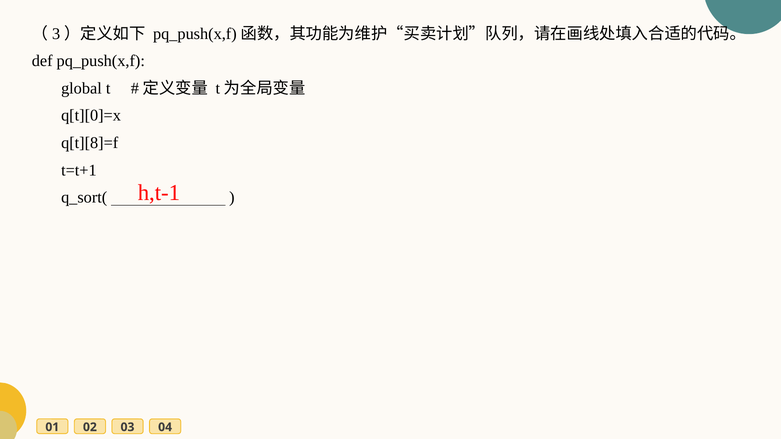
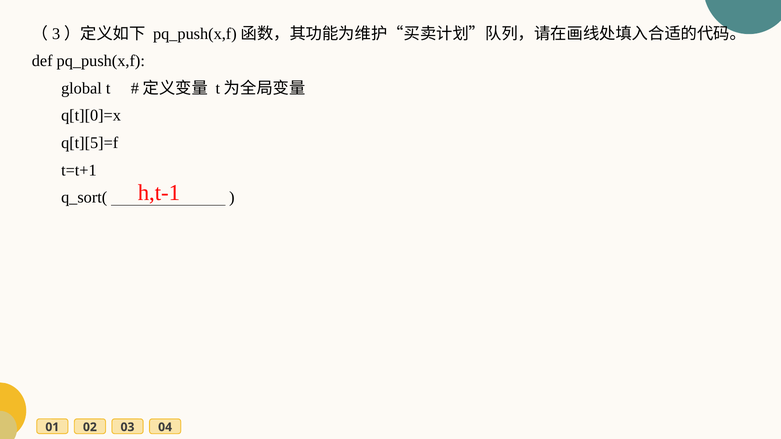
q[t][8]=f: q[t][8]=f -> q[t][5]=f
